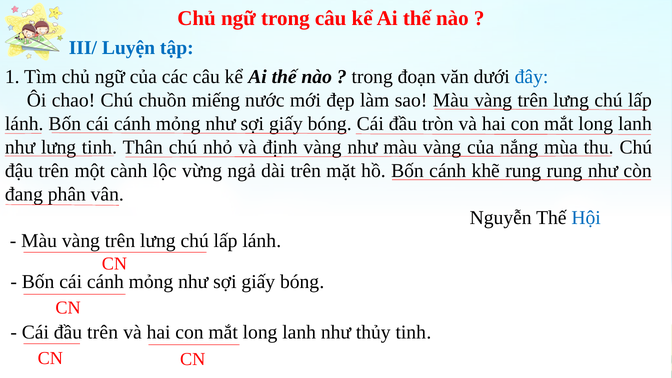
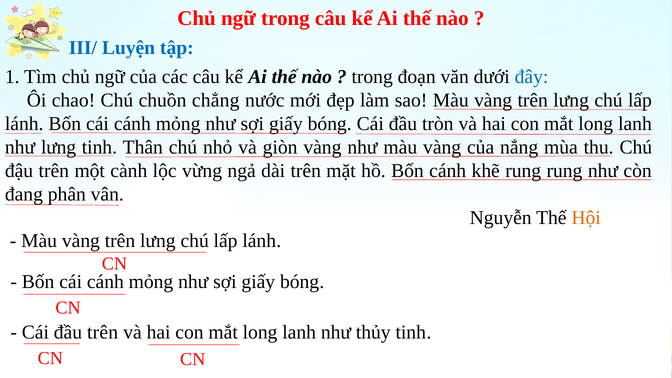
miếng: miếng -> chẳng
định: định -> giòn
Hội colour: blue -> orange
